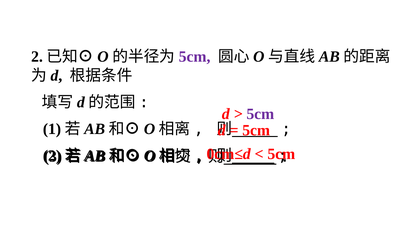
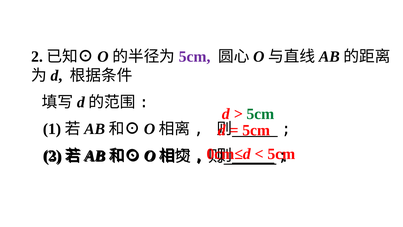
5cm at (260, 114) colour: purple -> green
